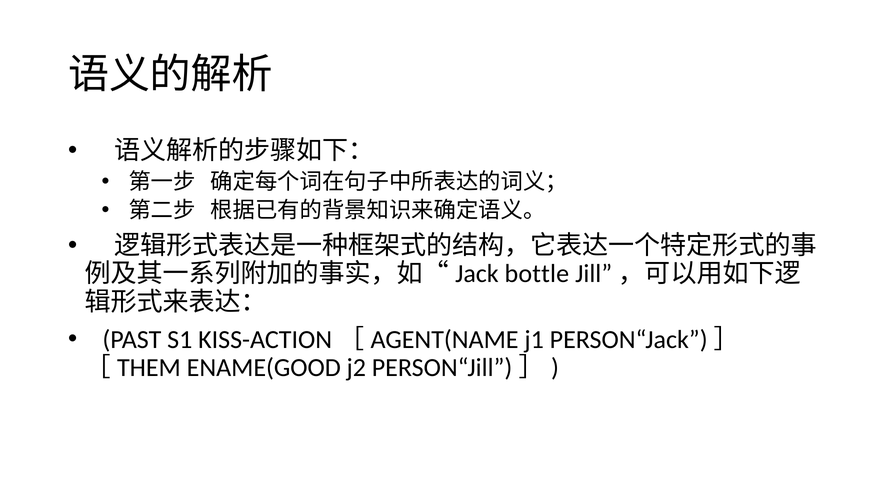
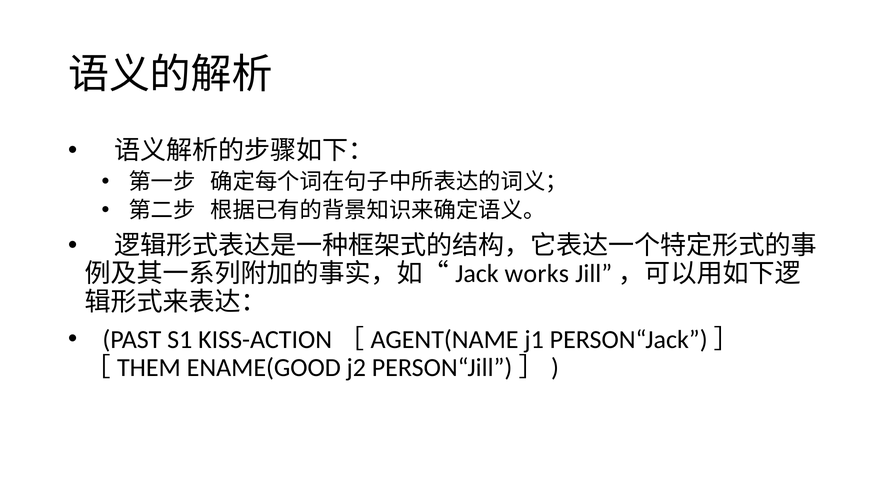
bottle: bottle -> works
